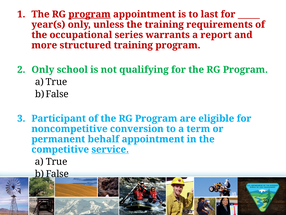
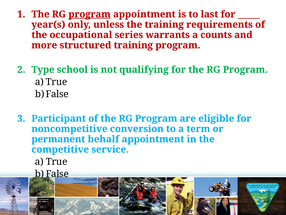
report: report -> counts
Only at (43, 69): Only -> Type
service underline: present -> none
